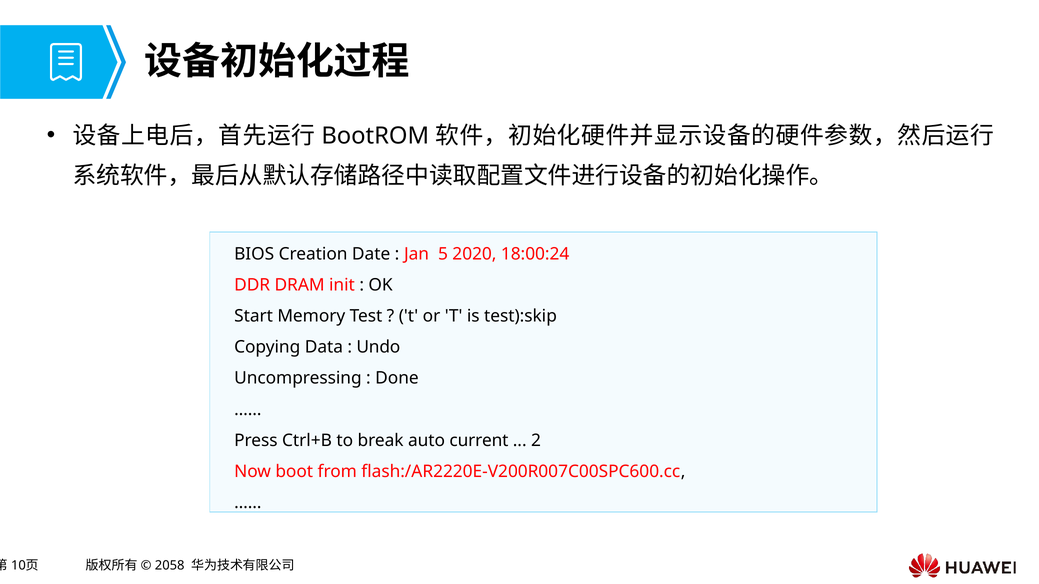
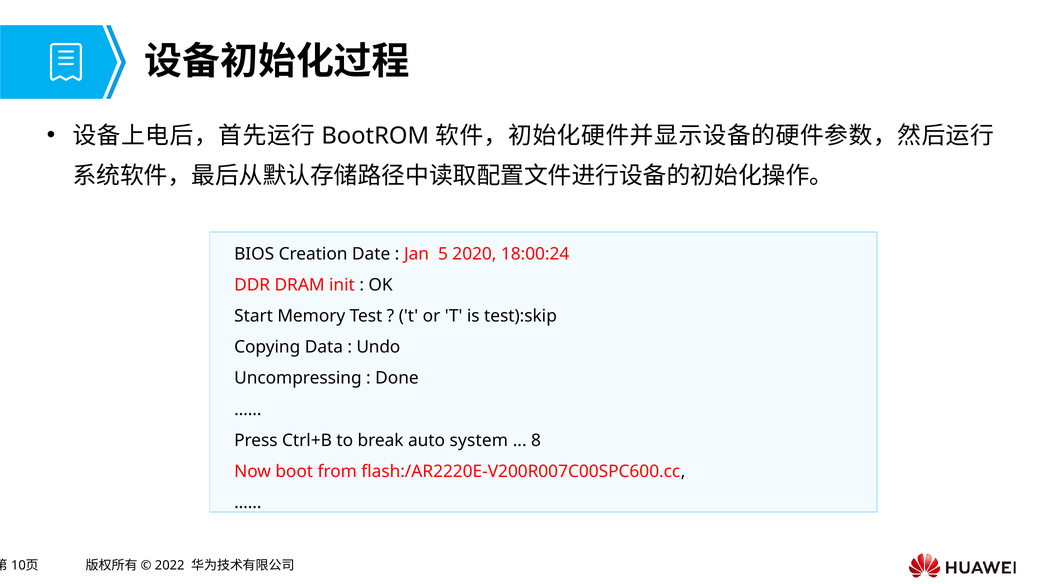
current: current -> system
2: 2 -> 8
2058: 2058 -> 2022
